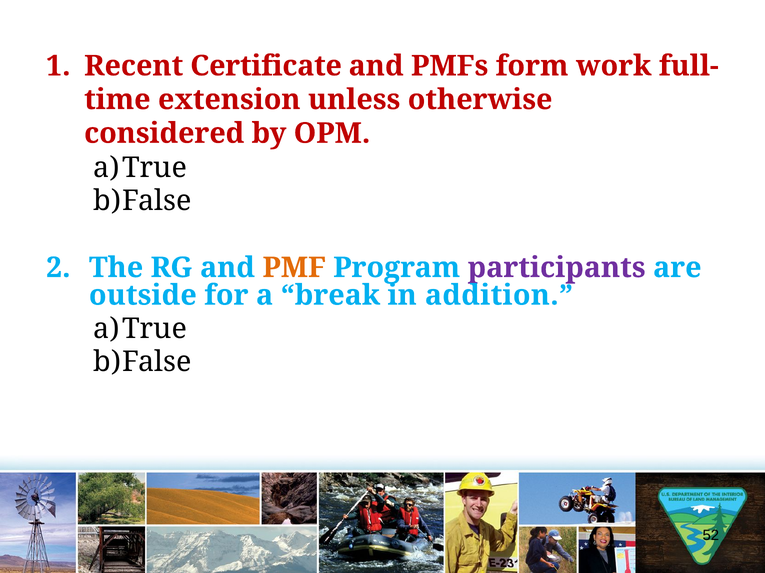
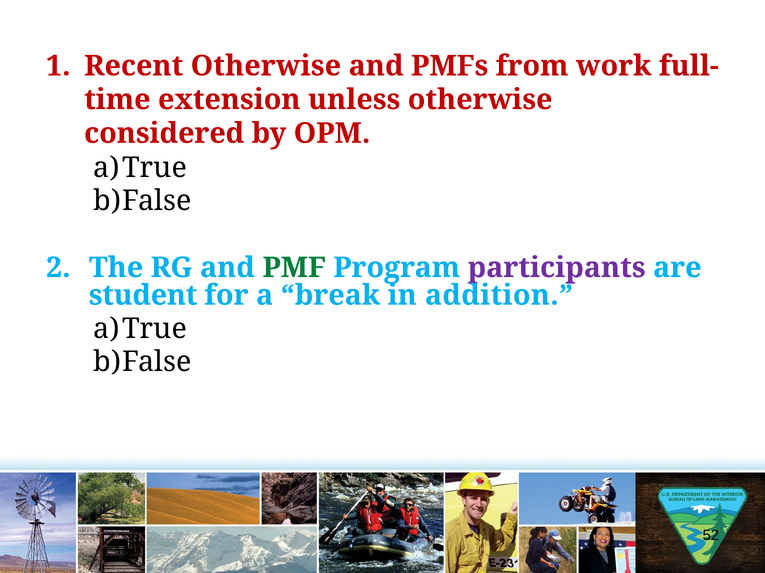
Recent Certificate: Certificate -> Otherwise
form: form -> from
PMF colour: orange -> green
outside: outside -> student
